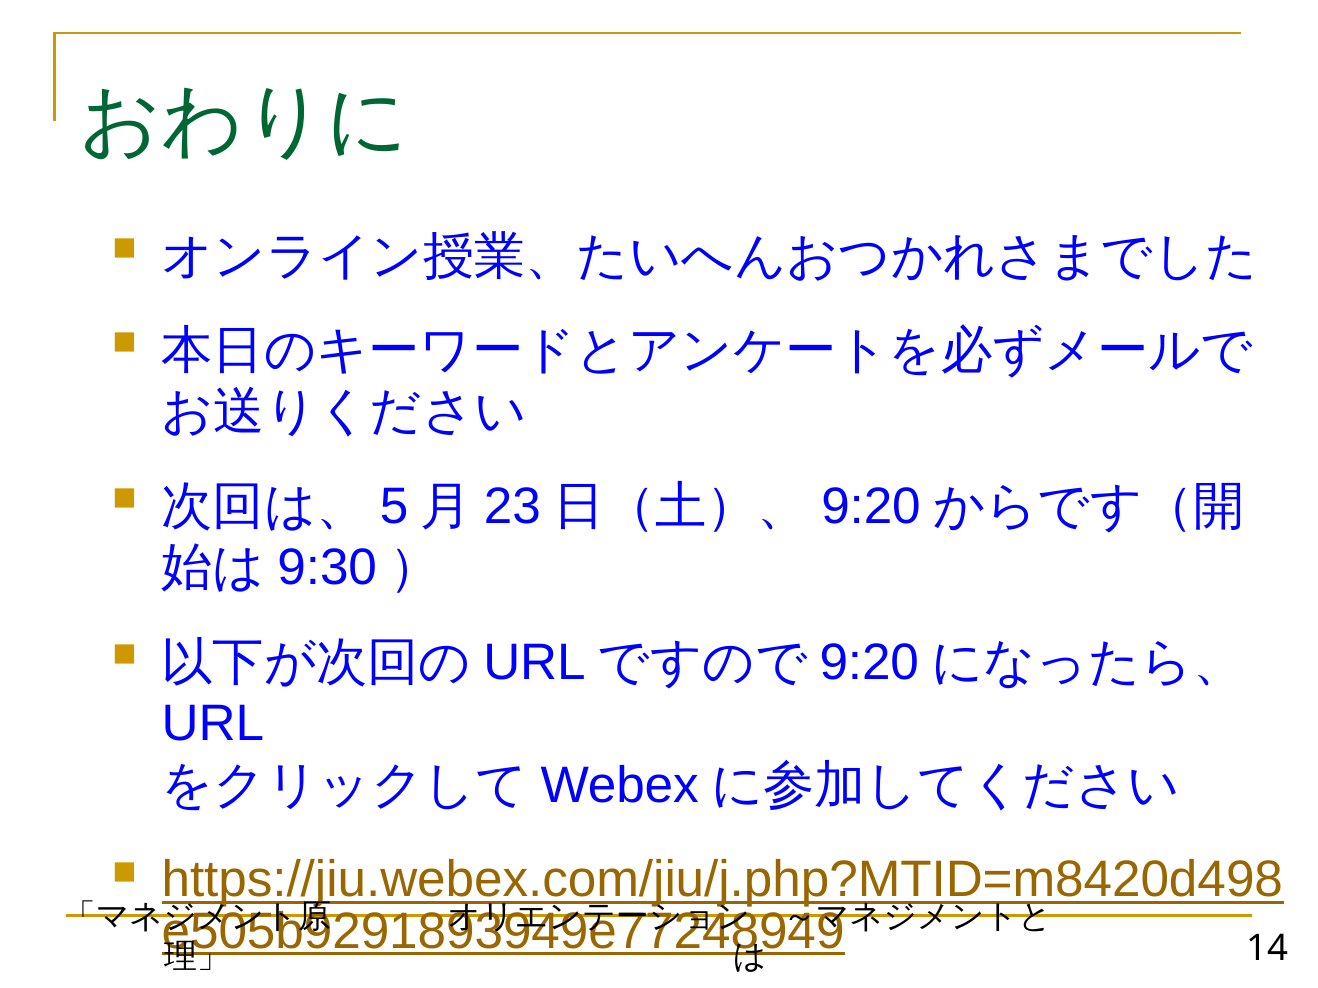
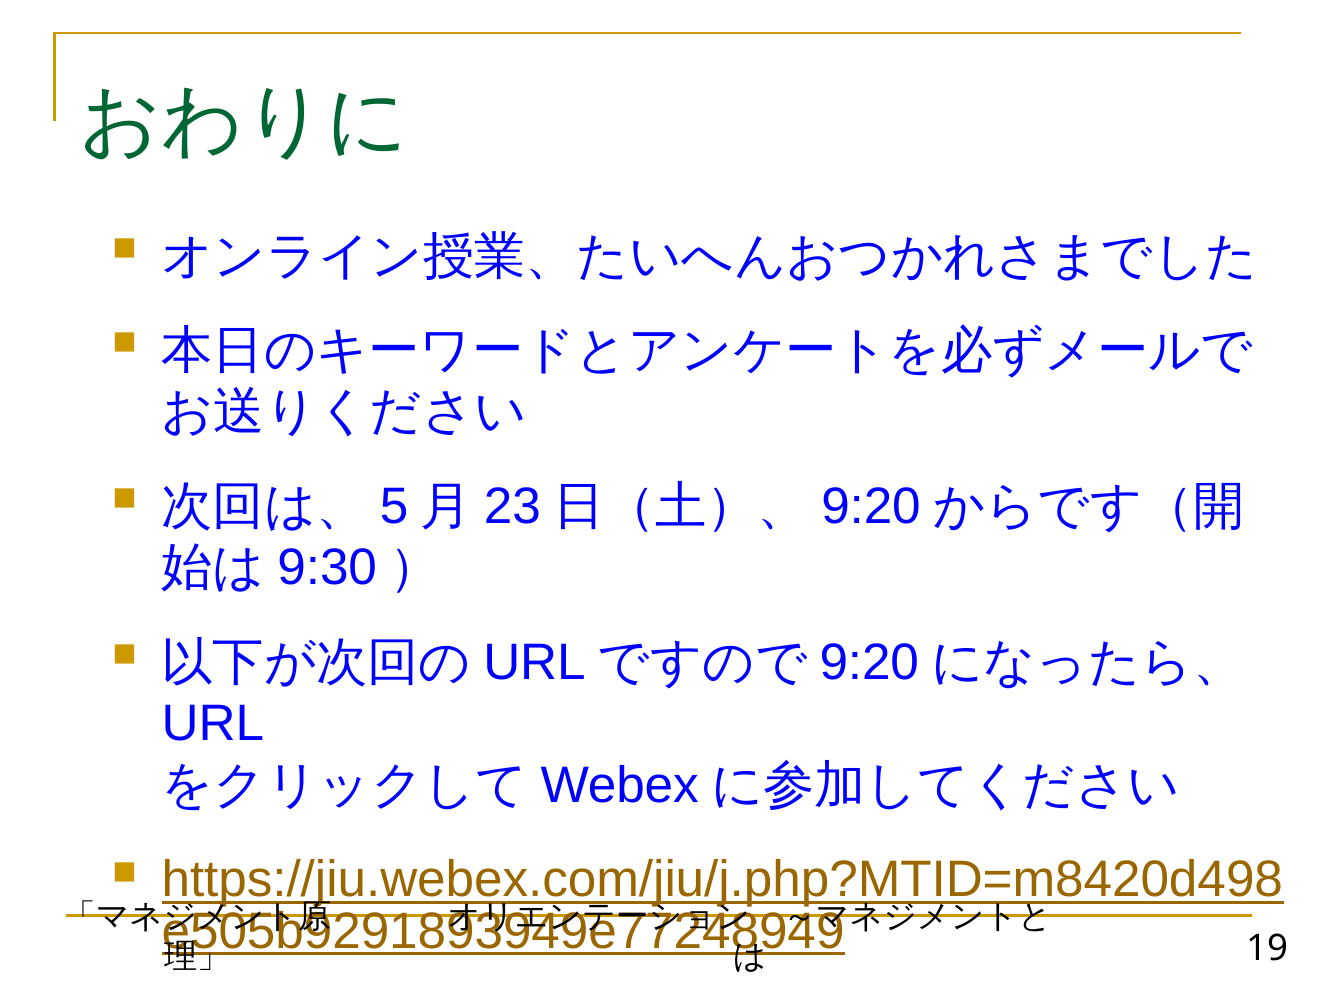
14: 14 -> 19
